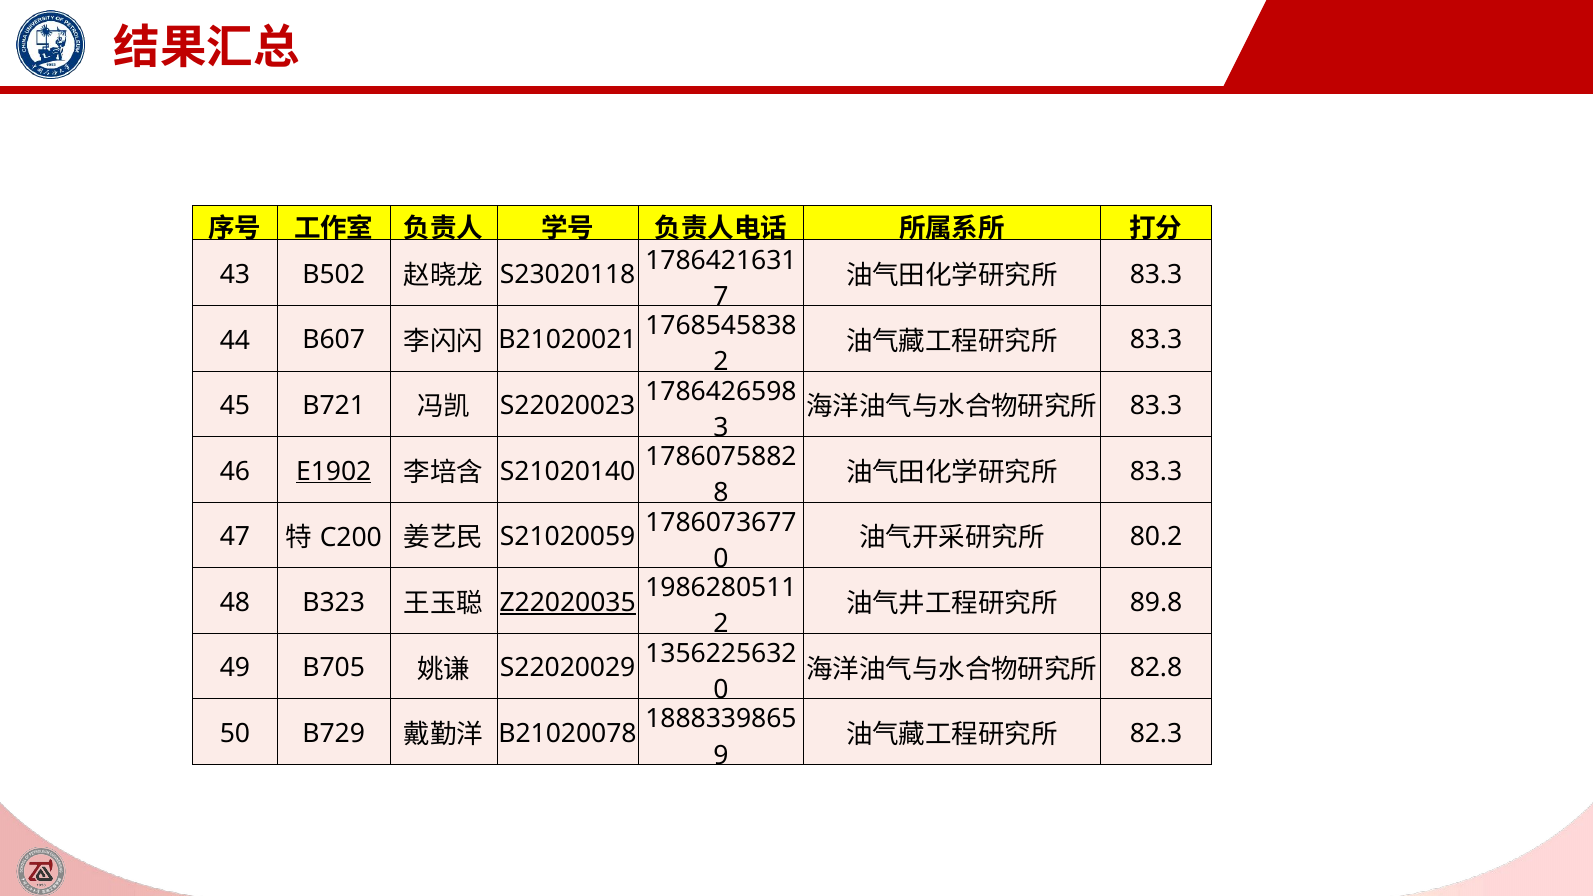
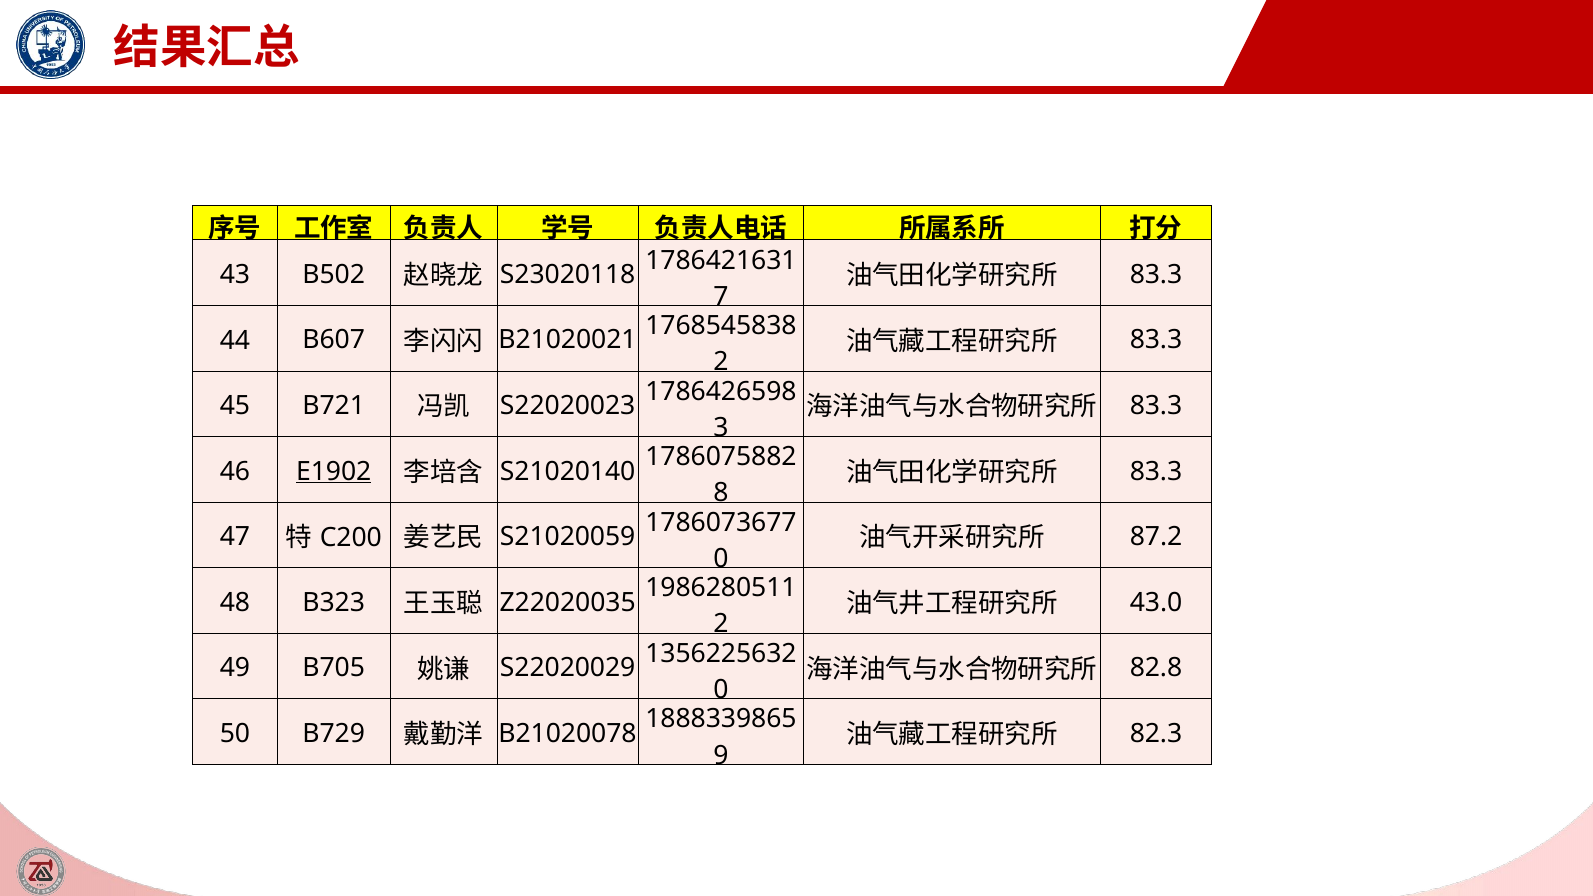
80.2: 80.2 -> 87.2
89.8: 89.8 -> 43.0
Z22020035 underline: present -> none
